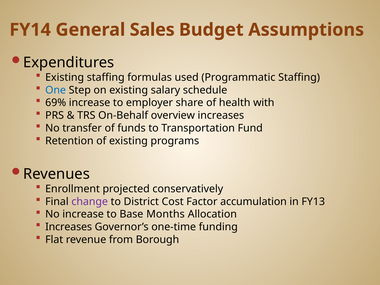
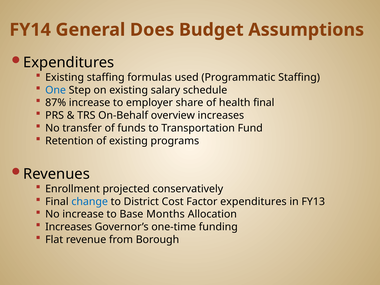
Sales: Sales -> Does
69%: 69% -> 87%
health with: with -> final
change colour: purple -> blue
Factor accumulation: accumulation -> expenditures
